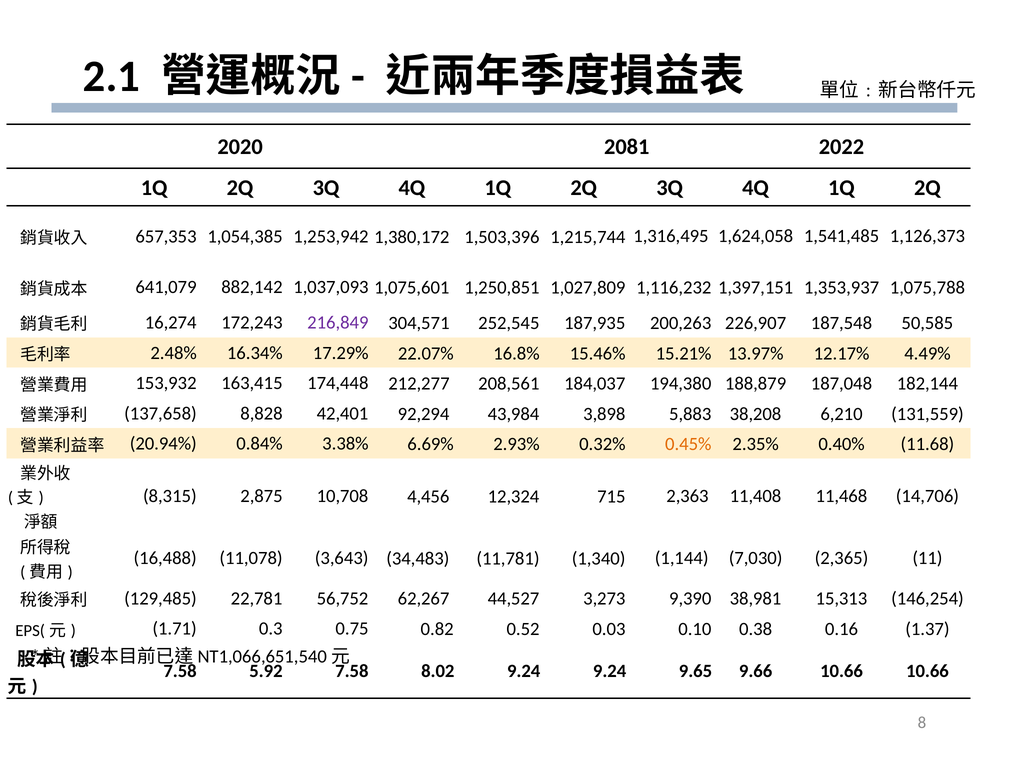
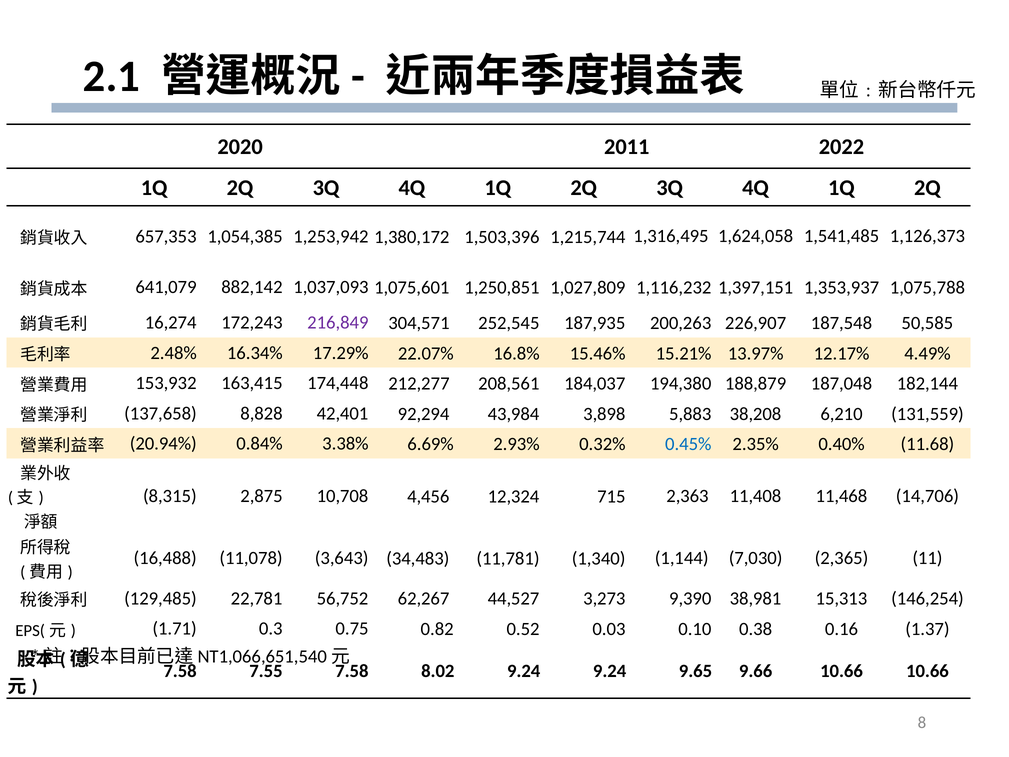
2081: 2081 -> 2011
0.45% colour: orange -> blue
5.92: 5.92 -> 7.55
